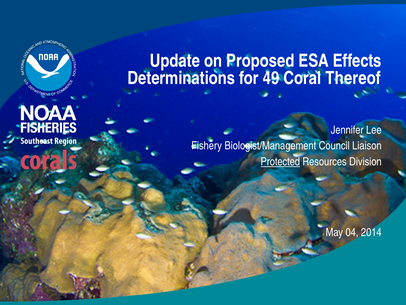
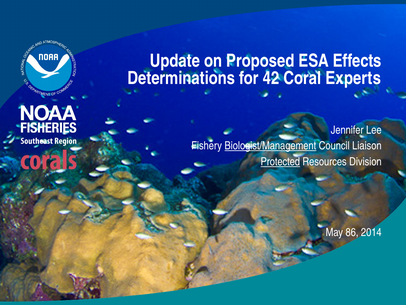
49: 49 -> 42
Thereof: Thereof -> Experts
Biologist/Management underline: none -> present
04: 04 -> 86
